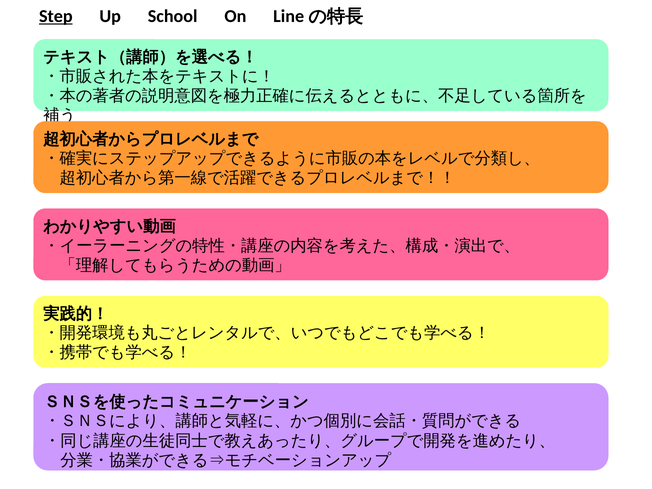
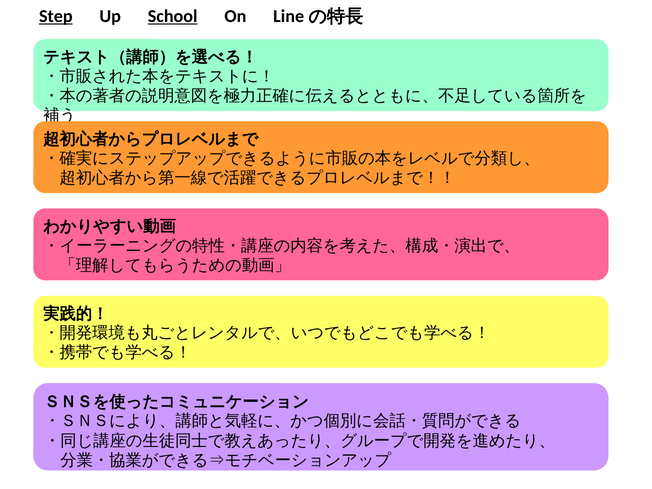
School underline: none -> present
